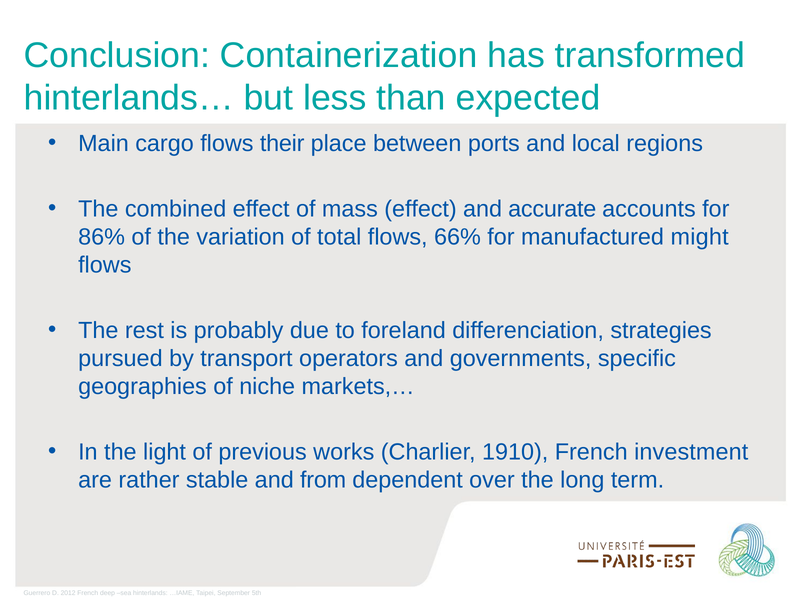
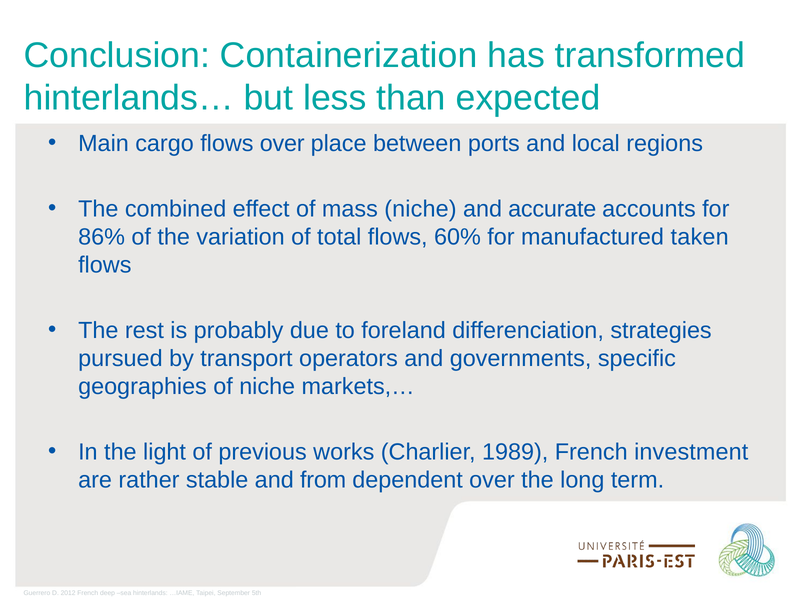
flows their: their -> over
mass effect: effect -> niche
66%: 66% -> 60%
might: might -> taken
1910: 1910 -> 1989
